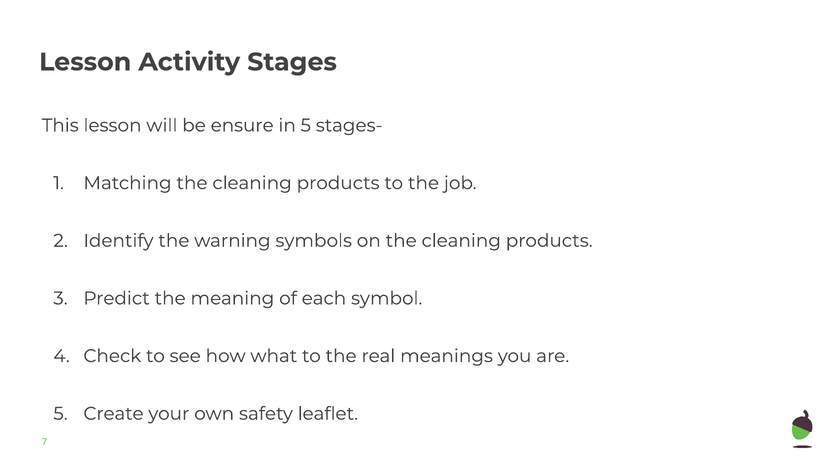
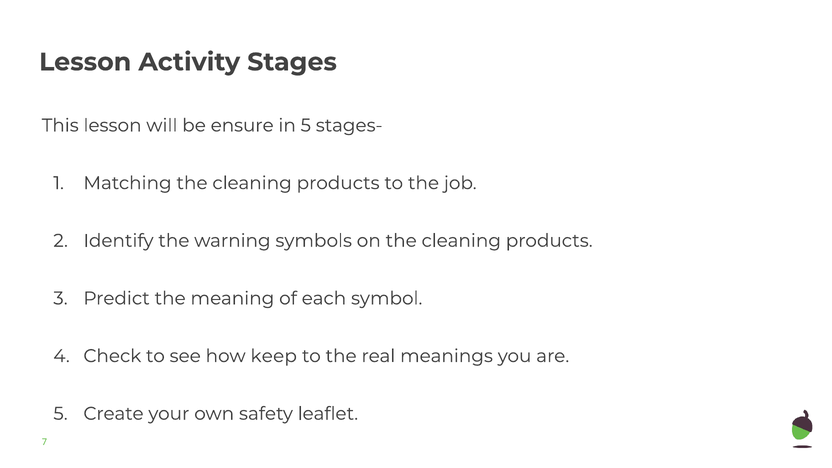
what: what -> keep
